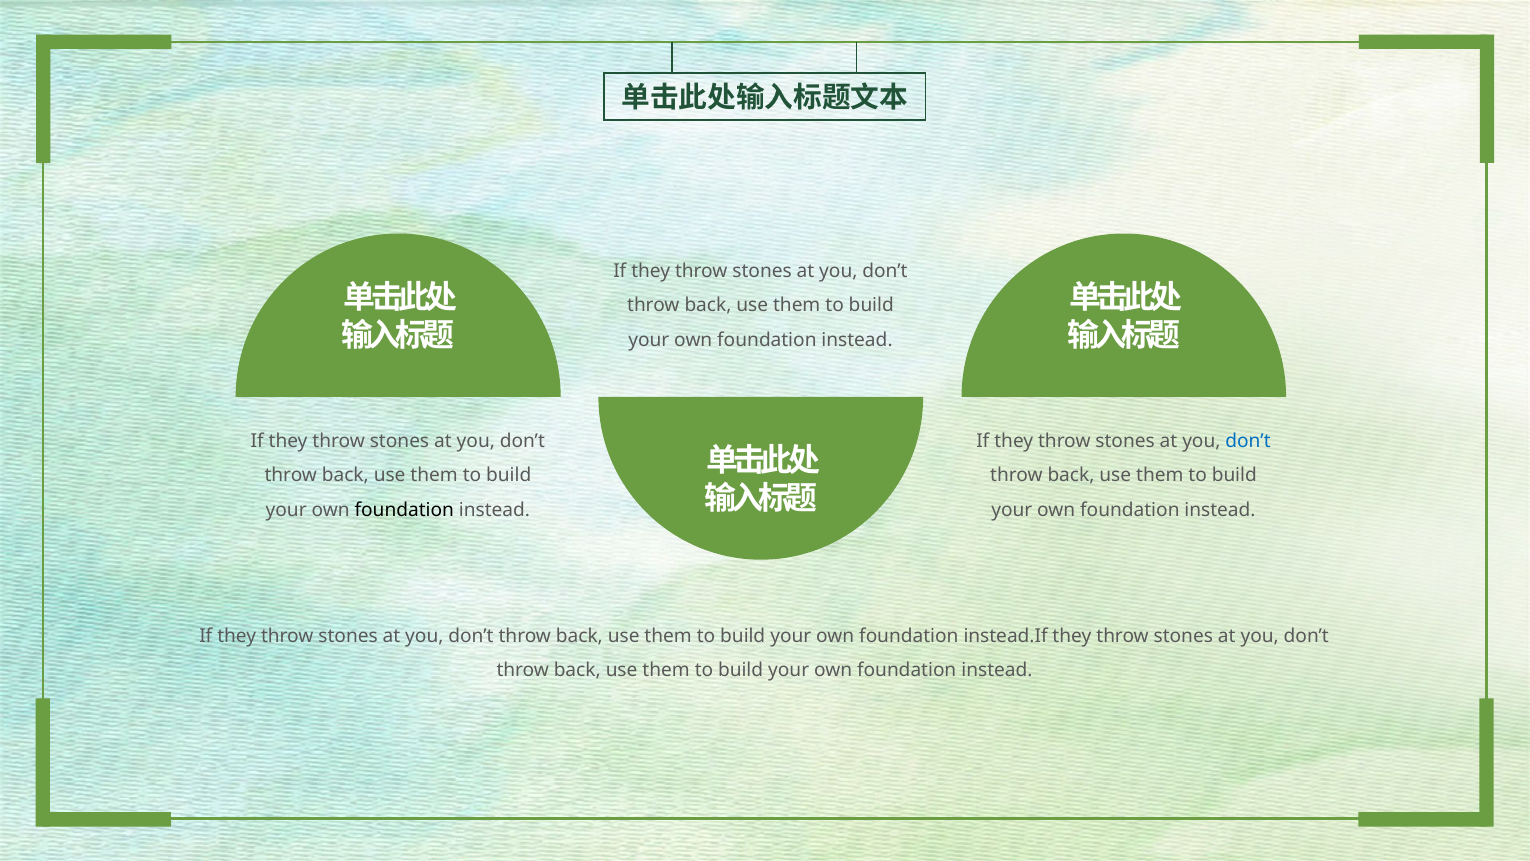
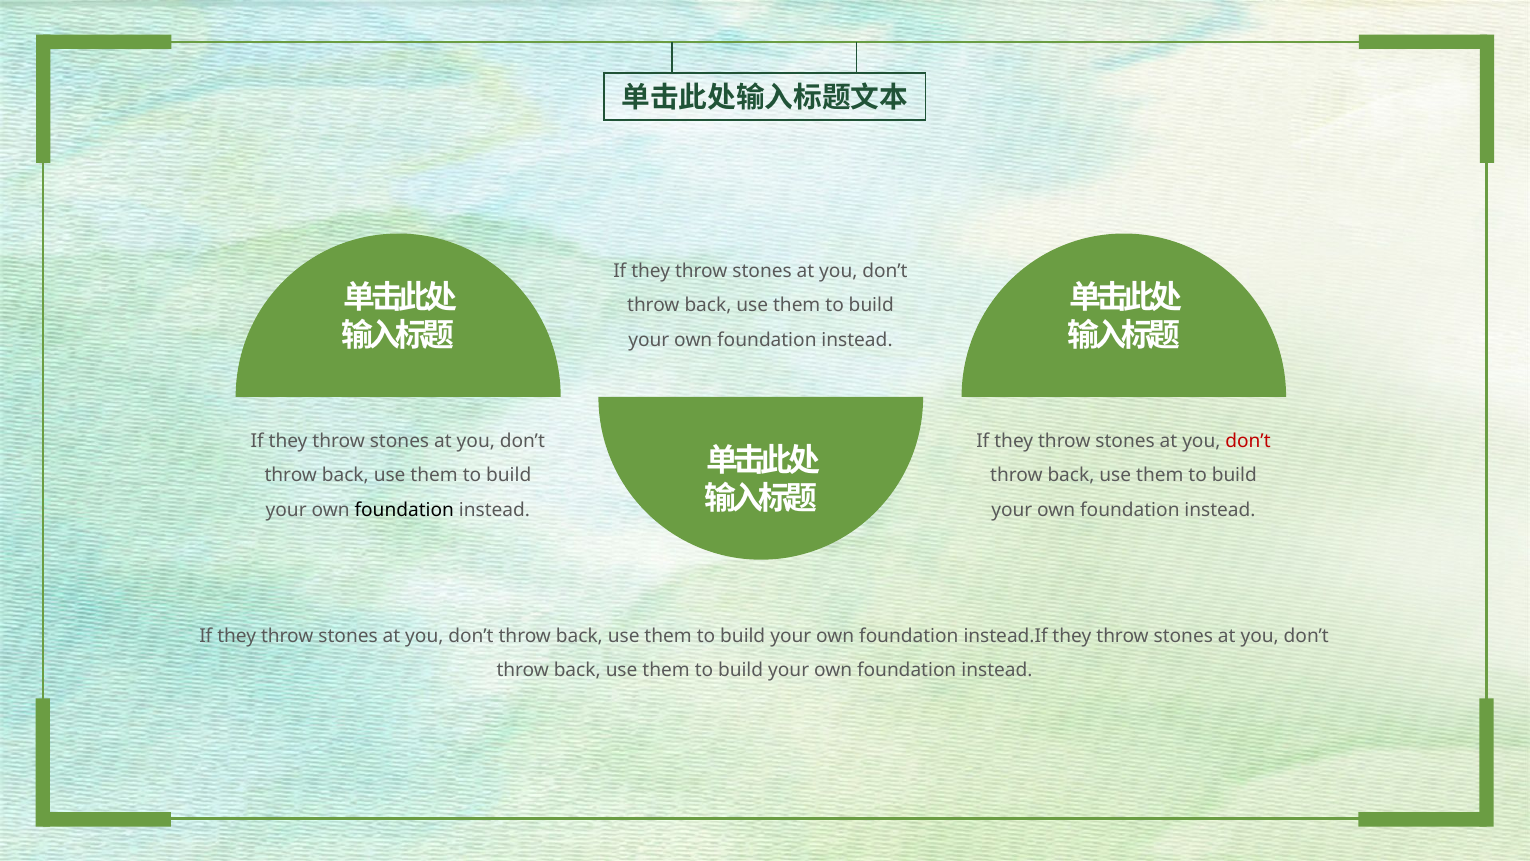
don’t at (1248, 441) colour: blue -> red
